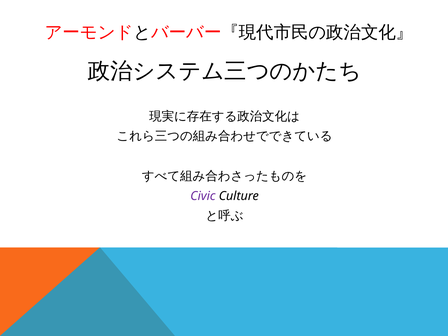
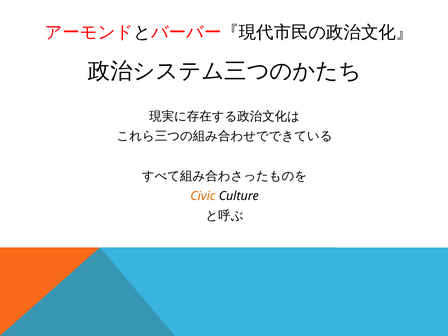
Civic colour: purple -> orange
